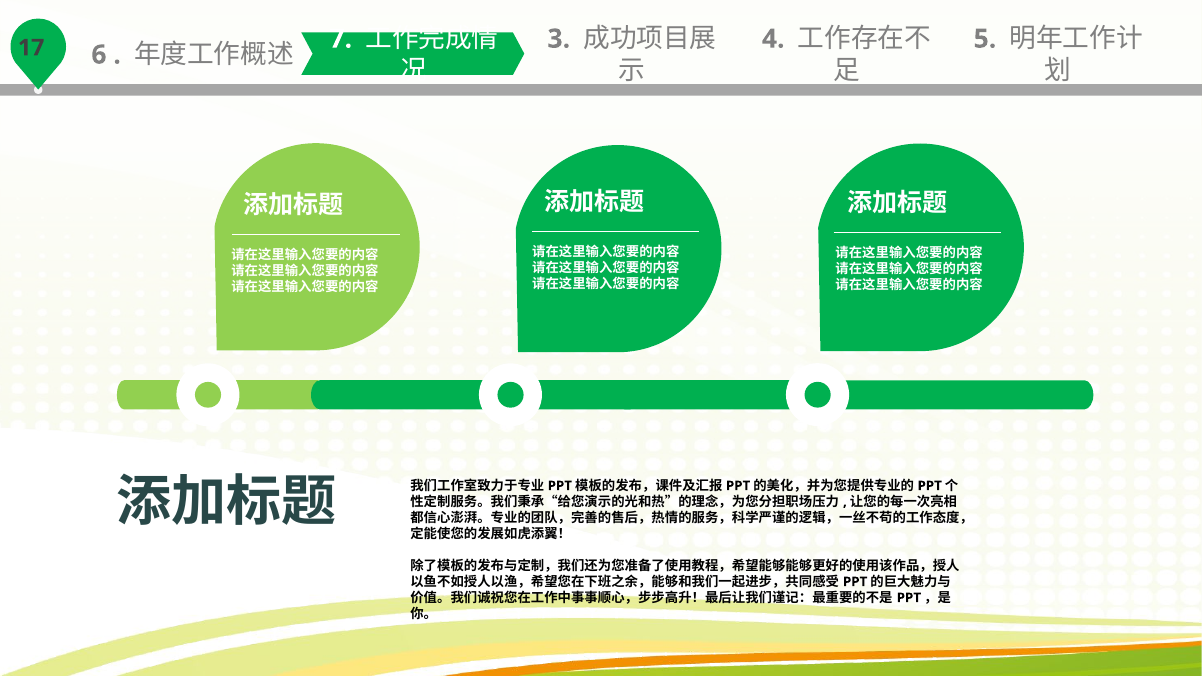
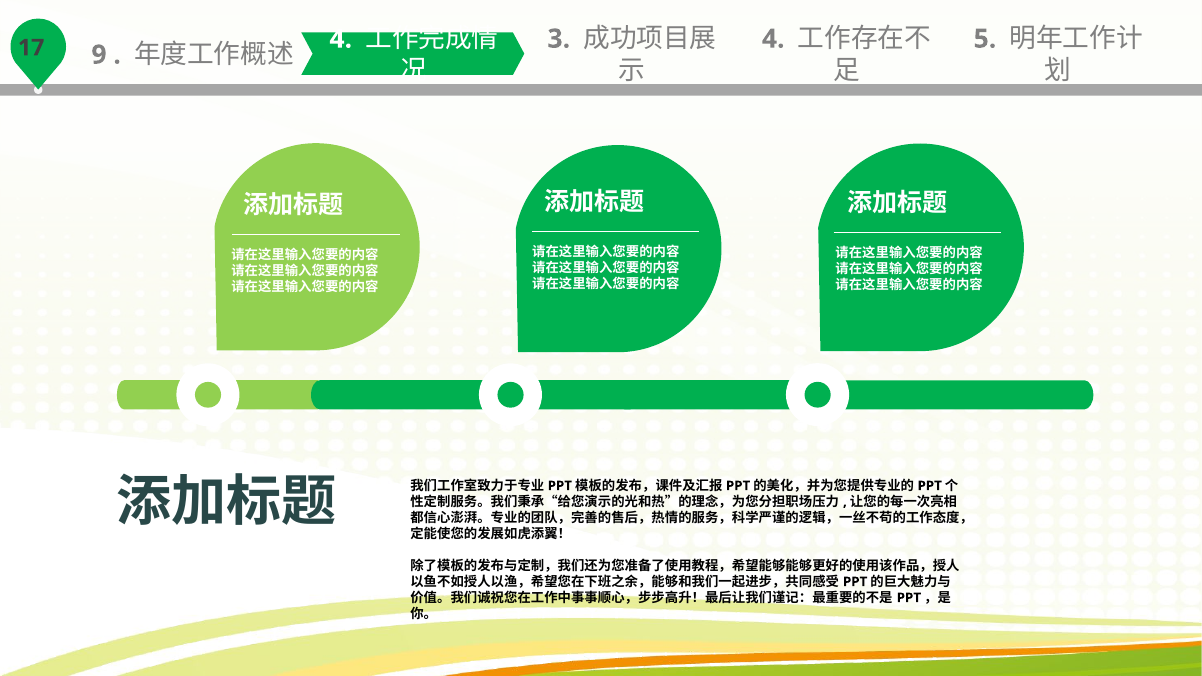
6: 6 -> 9
7 at (341, 39): 7 -> 4
